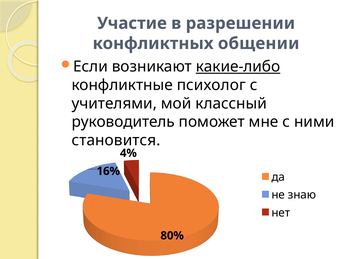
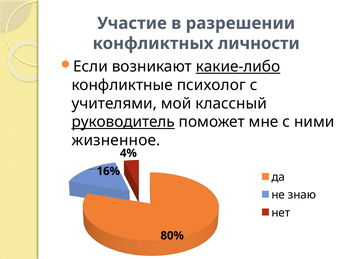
общении: общении -> личности
руководитель underline: none -> present
становится: становится -> жизненное
